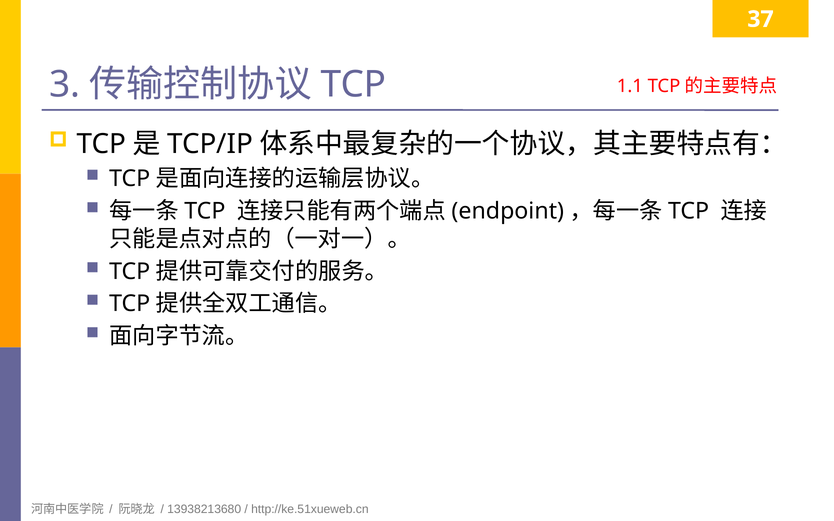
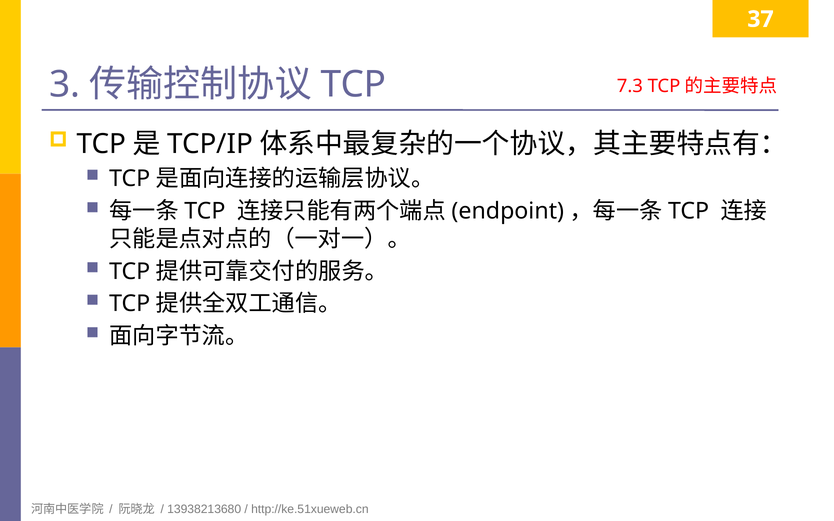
1.1: 1.1 -> 7.3
